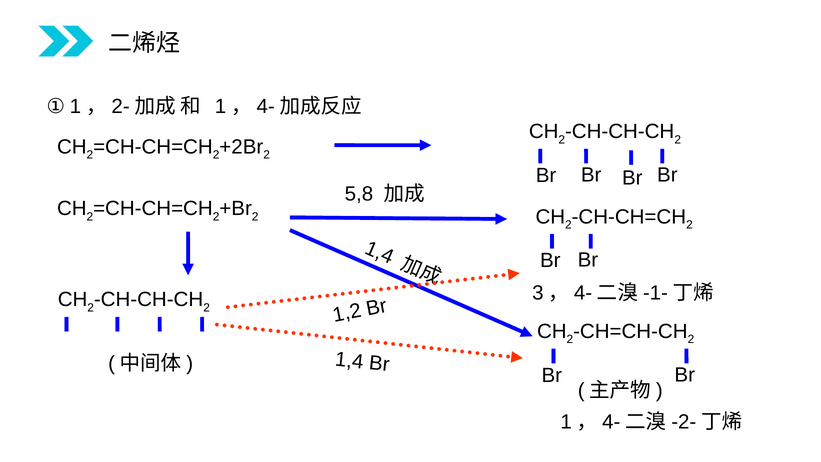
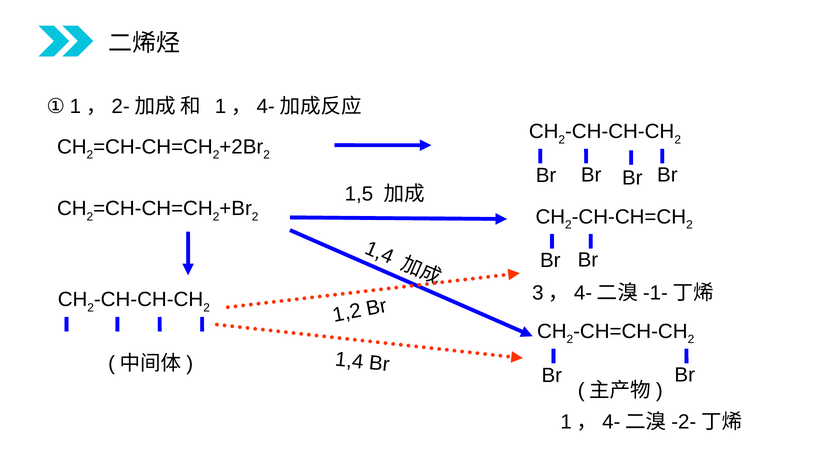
5,8: 5,8 -> 1,5
